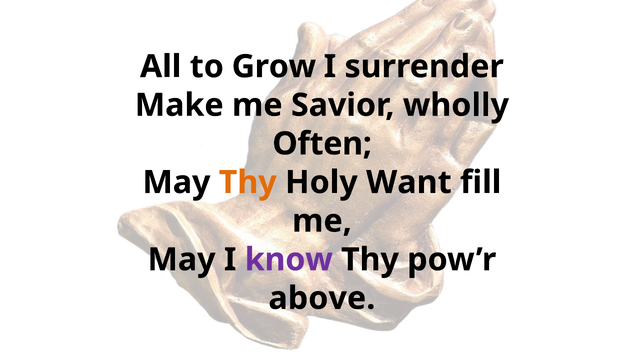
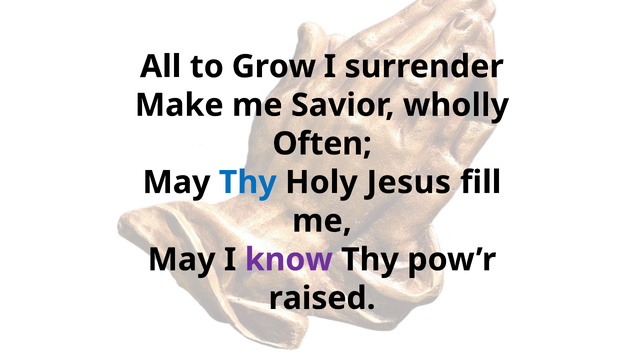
Thy at (248, 183) colour: orange -> blue
Want: Want -> Jesus
above: above -> raised
